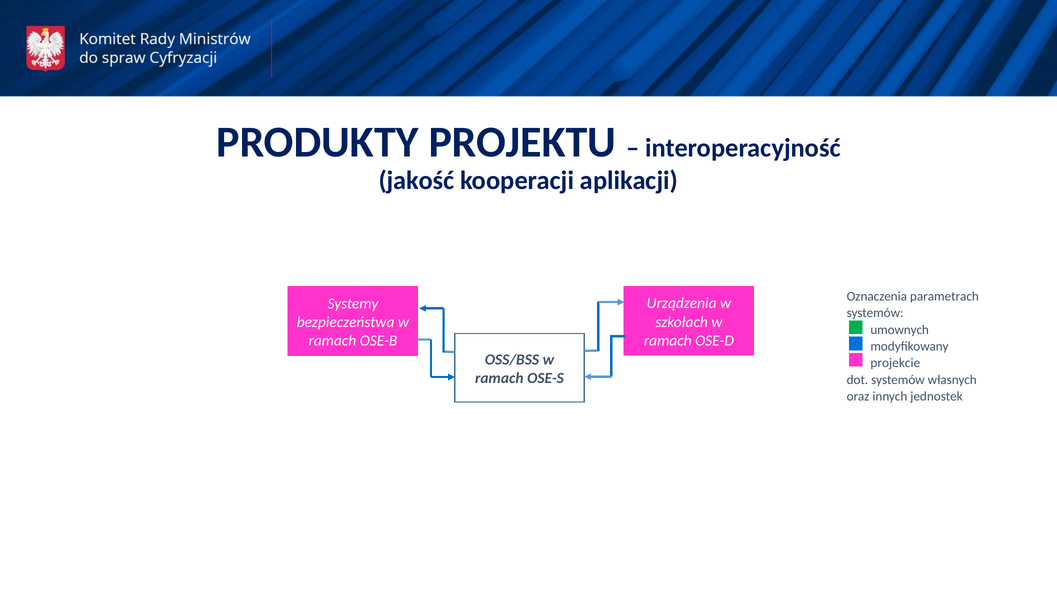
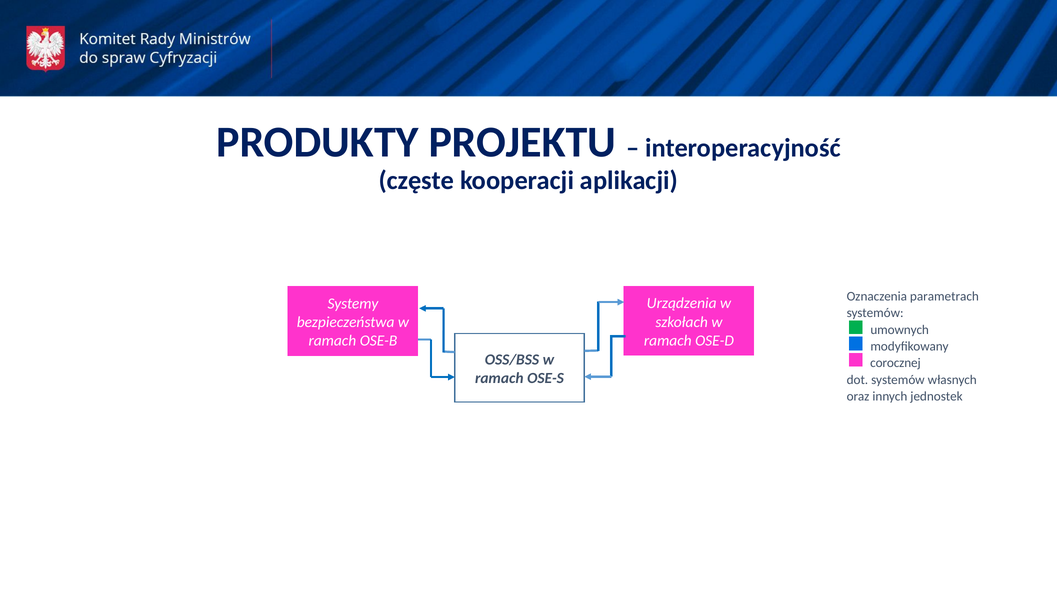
jakość: jakość -> częste
projekcie: projekcie -> corocznej
